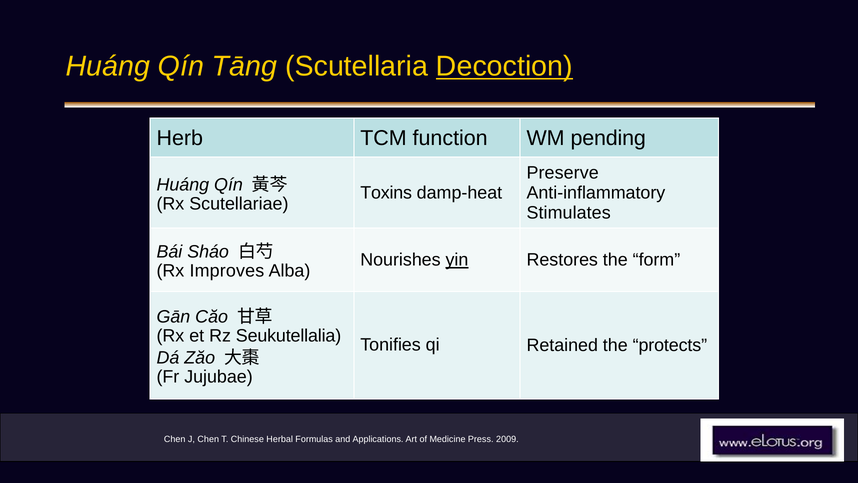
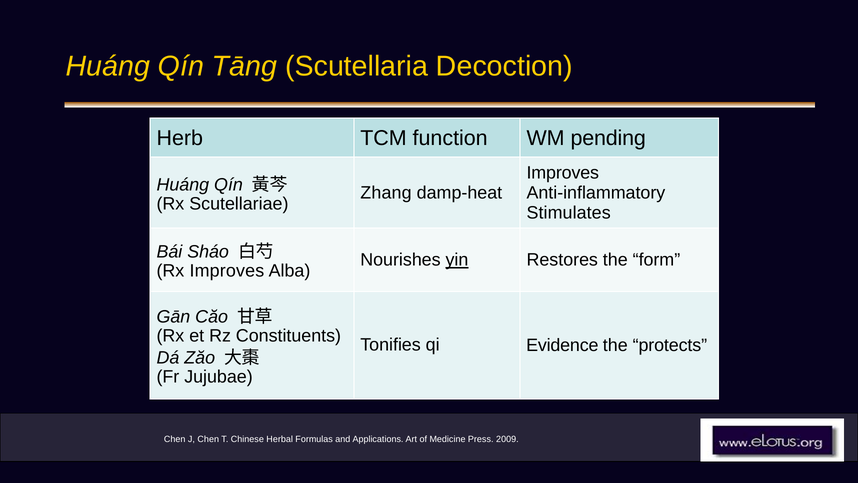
Decoction underline: present -> none
Preserve at (563, 173): Preserve -> Improves
Toxins: Toxins -> Zhang
Seukutellalia: Seukutellalia -> Constituents
Retained: Retained -> Evidence
